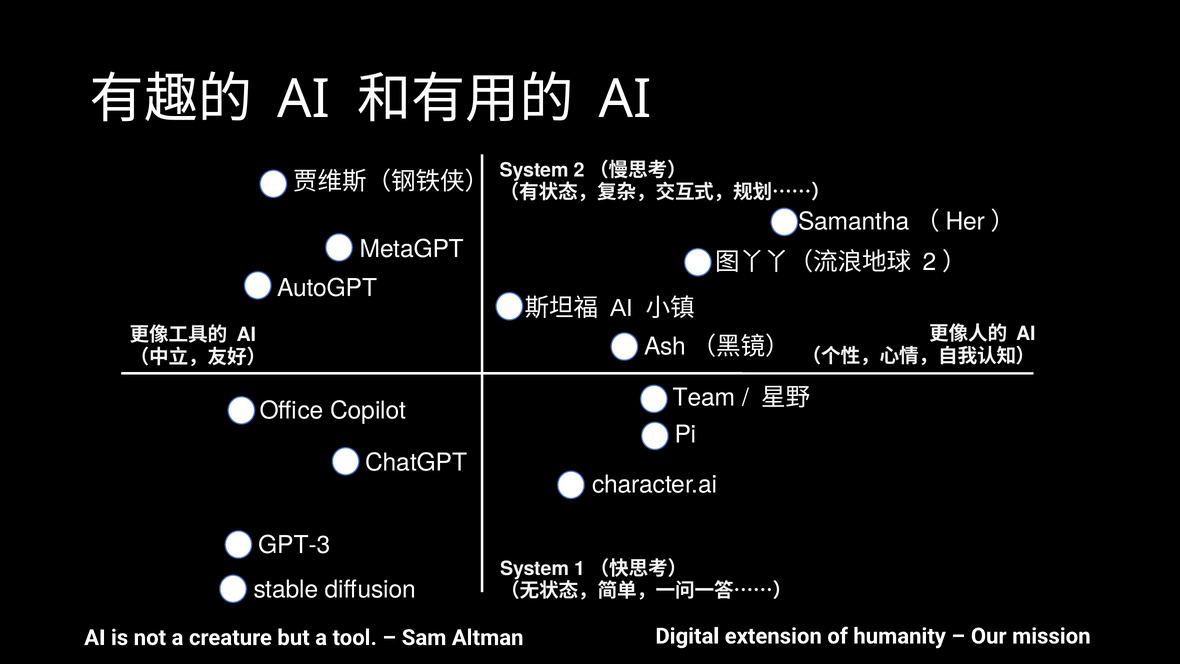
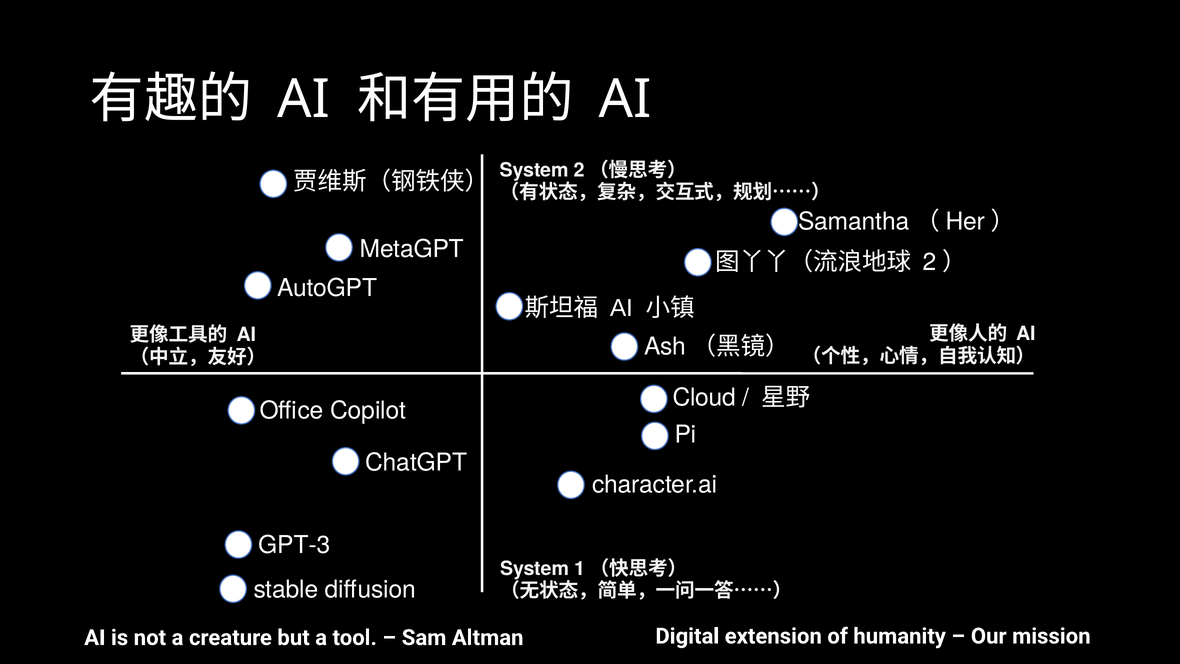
Team: Team -> Cloud
